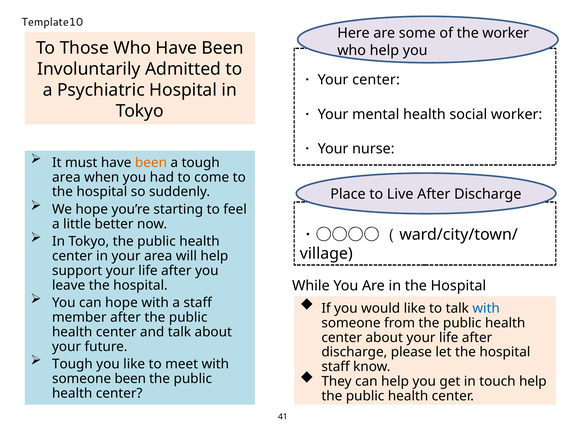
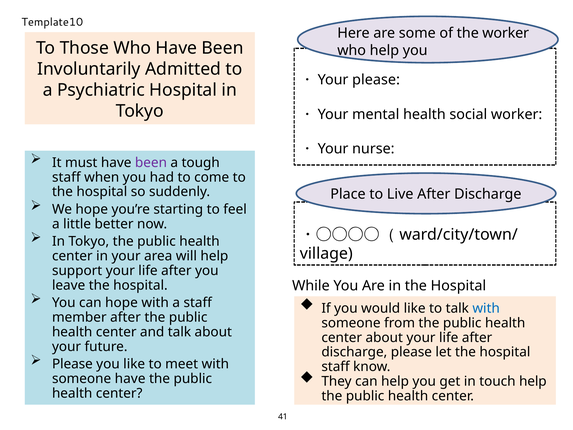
center at (376, 80): center -> please
been at (151, 163) colour: orange -> purple
area at (66, 177): area -> staff
Tough at (72, 364): Tough -> Please
someone been: been -> have
